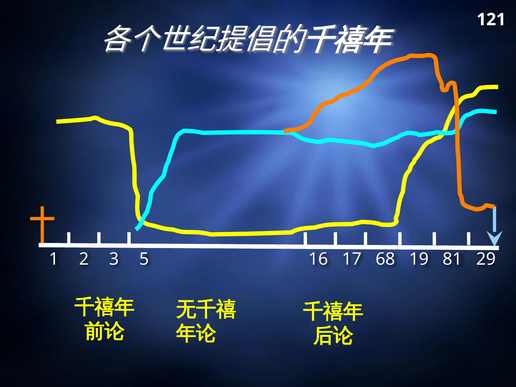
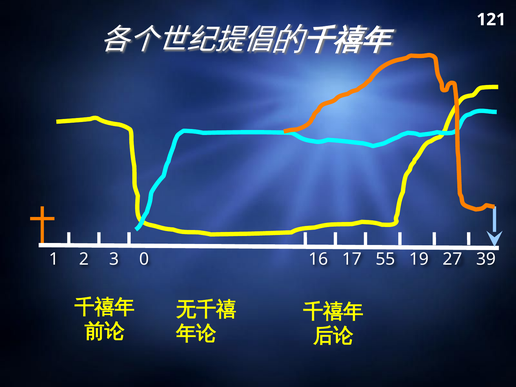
5: 5 -> 0
68: 68 -> 55
81: 81 -> 27
29: 29 -> 39
